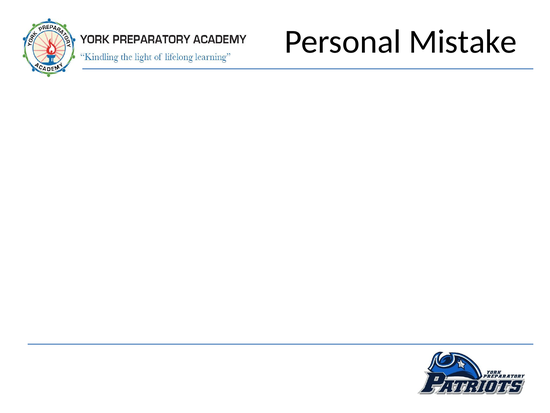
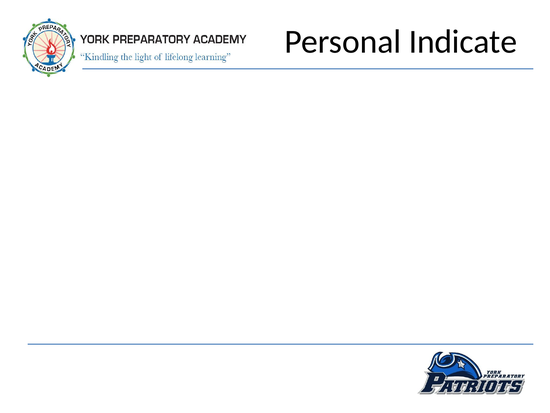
Mistake: Mistake -> Indicate
